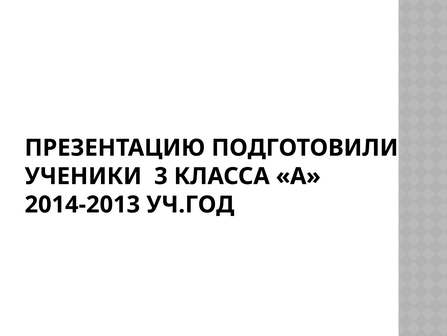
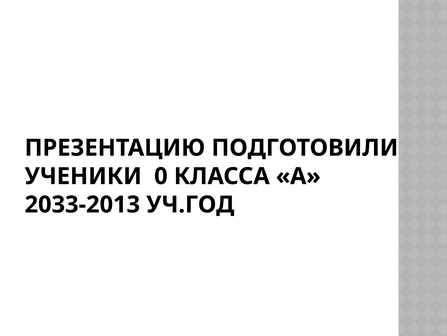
3: 3 -> 0
2014-2013: 2014-2013 -> 2033-2013
